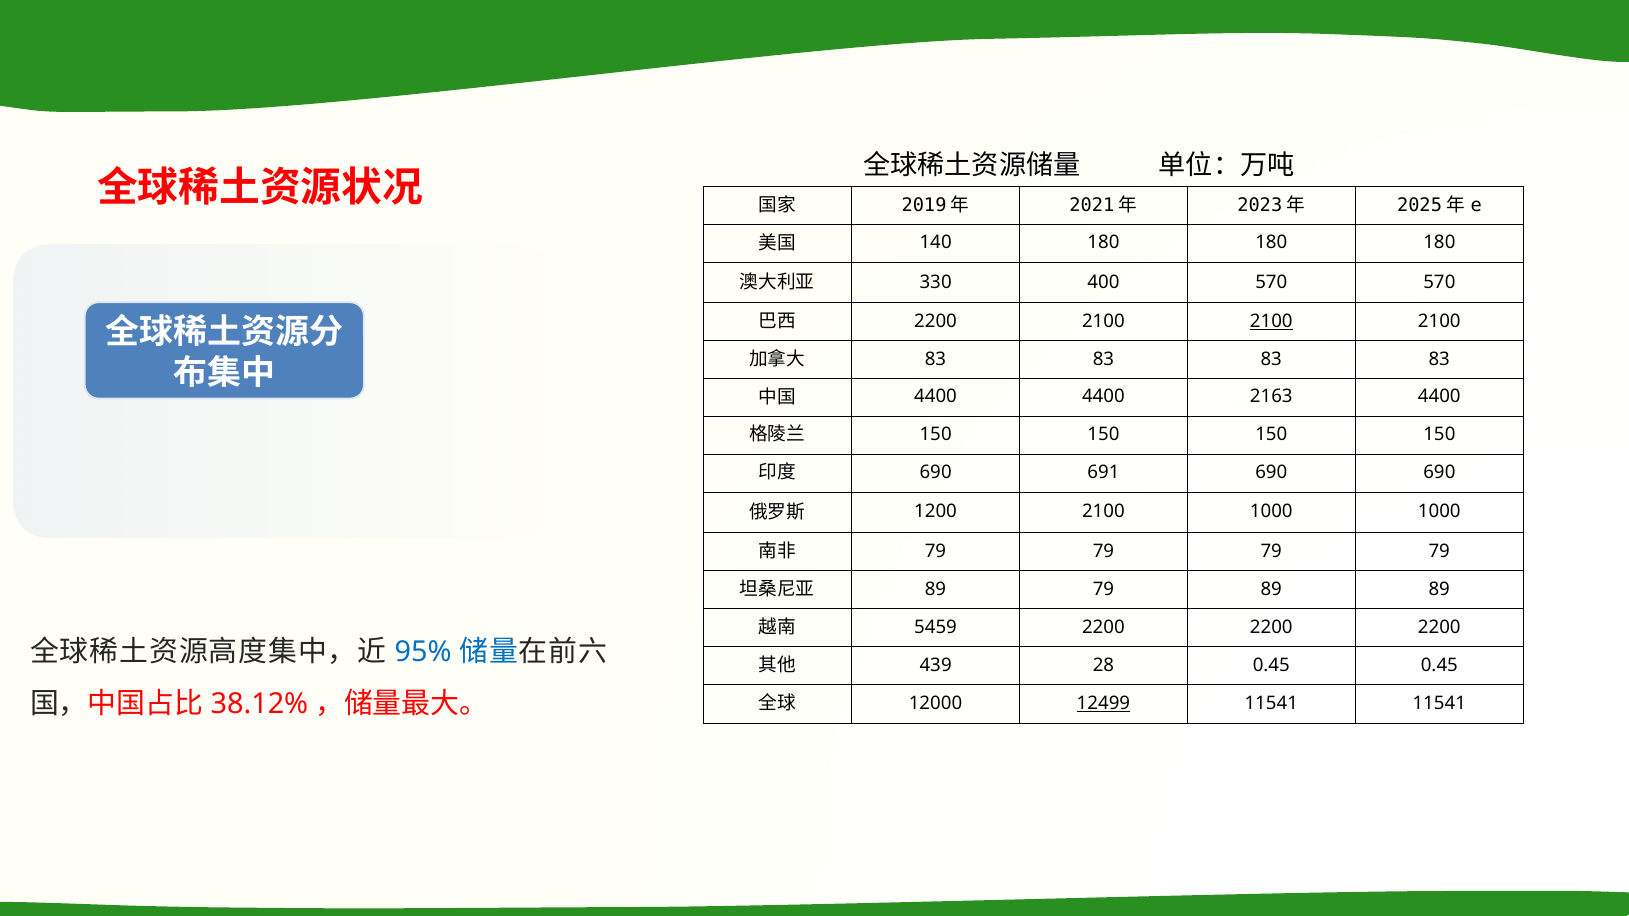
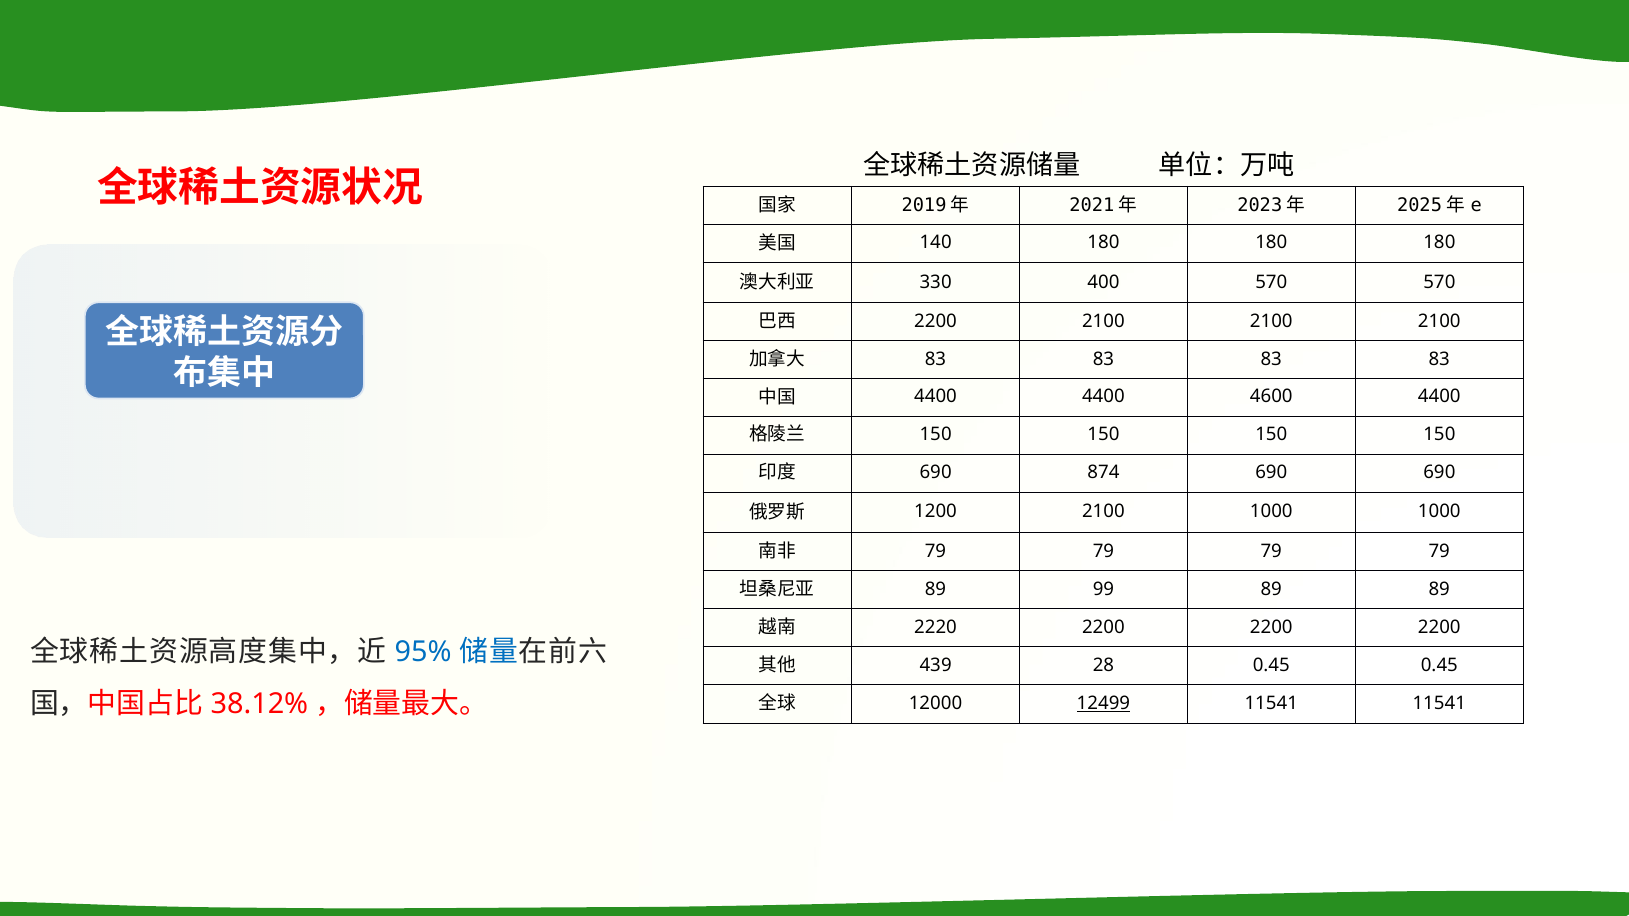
2100 at (1271, 321) underline: present -> none
2163: 2163 -> 4600
691: 691 -> 874
89 79: 79 -> 99
5459: 5459 -> 2220
